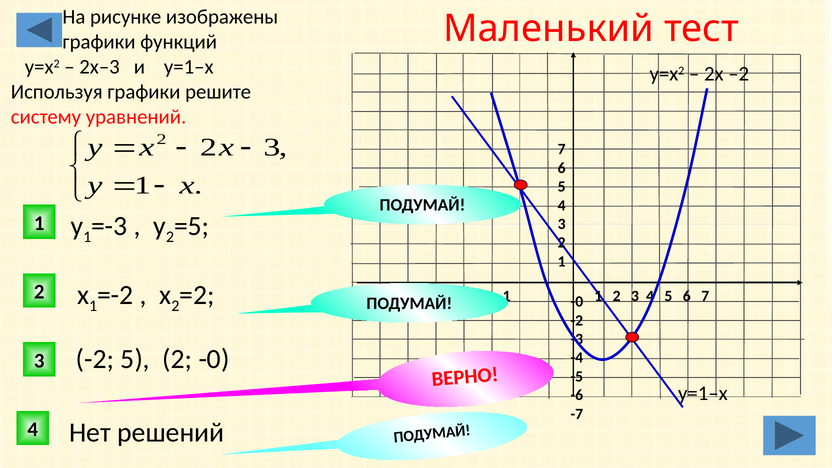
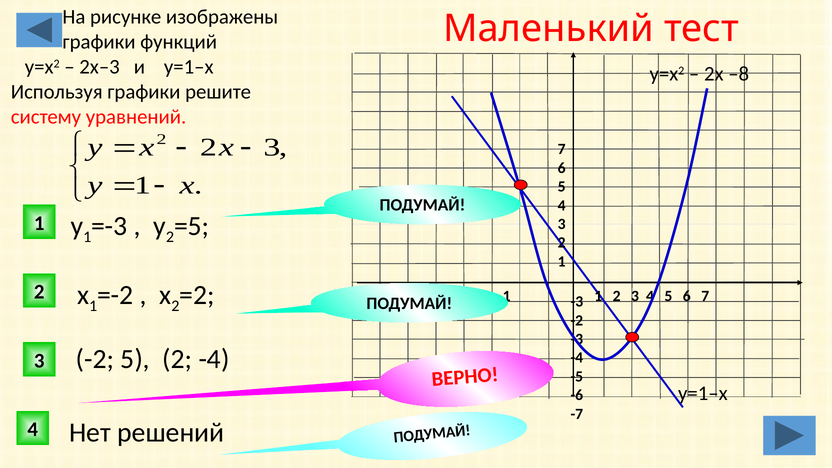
–2: –2 -> –8
-0 at (577, 302): -0 -> -3
2 -0: -0 -> -4
